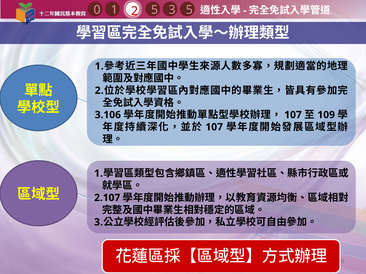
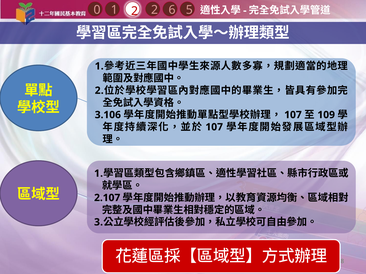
1 3: 3 -> 6
2 5: 5 -> 2
